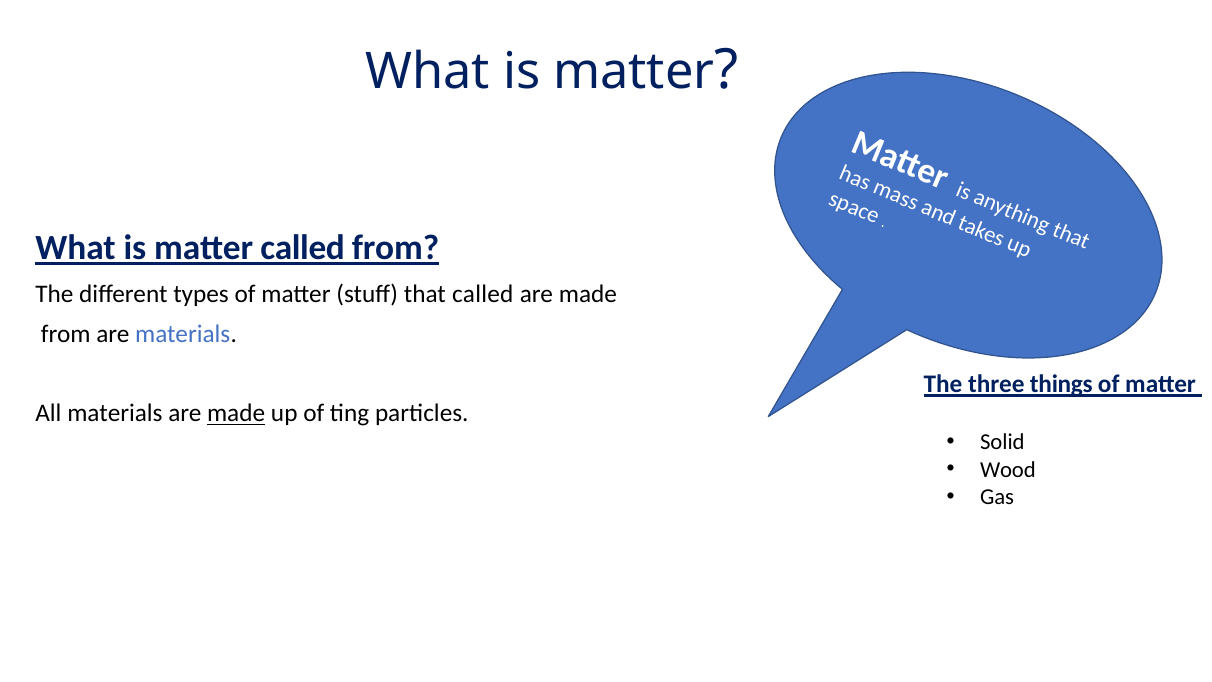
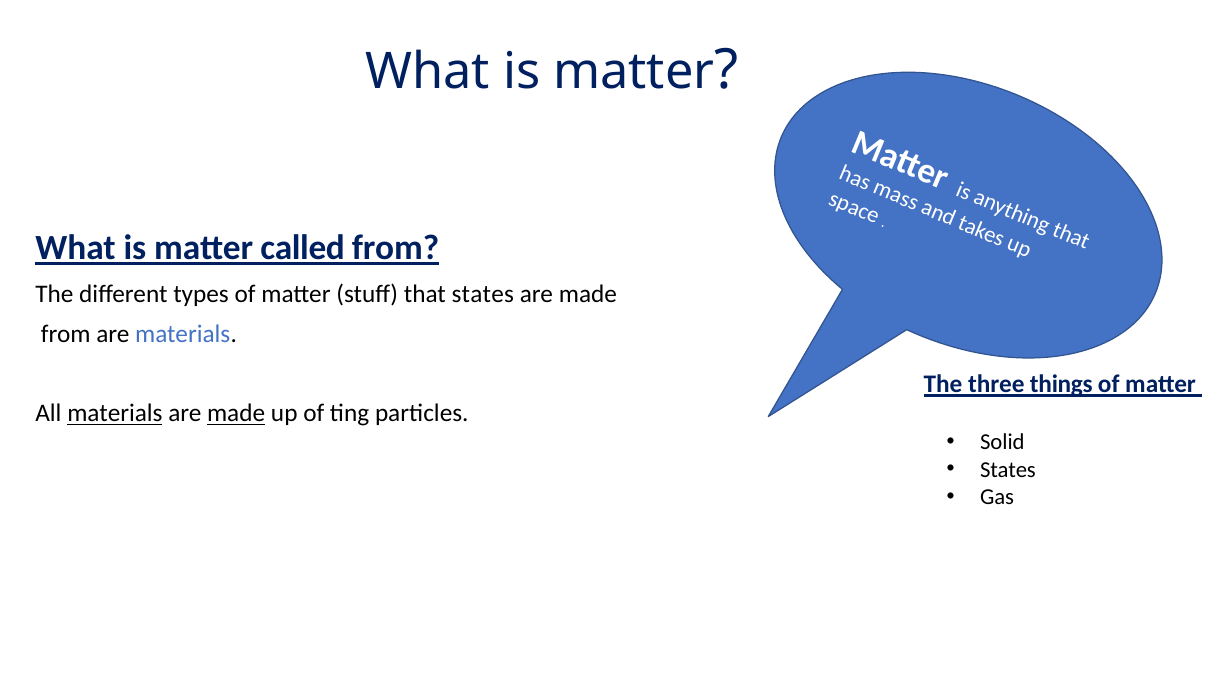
that called: called -> states
materials at (115, 413) underline: none -> present
Wood at (1008, 470): Wood -> States
